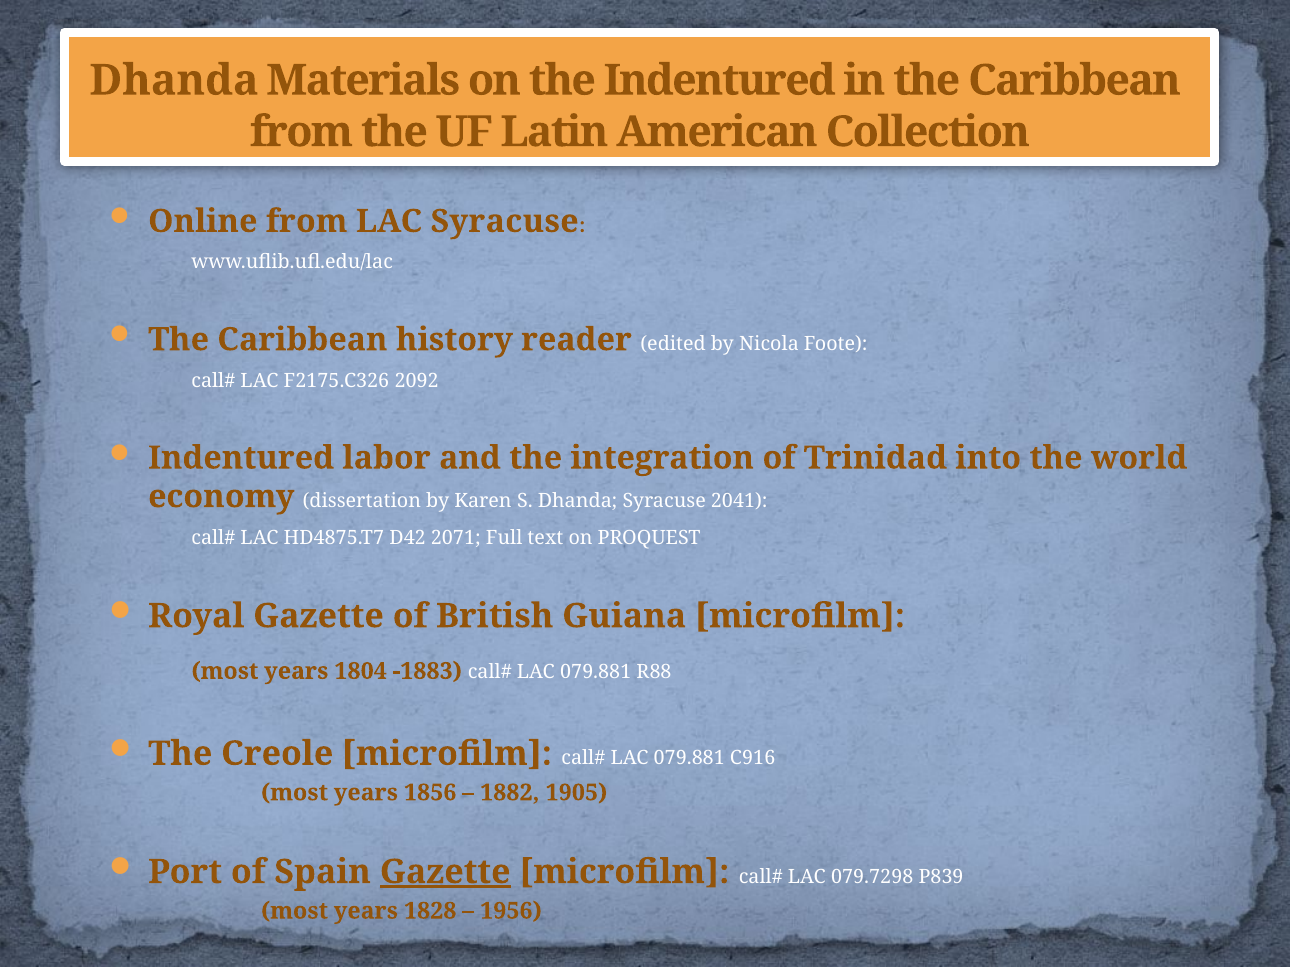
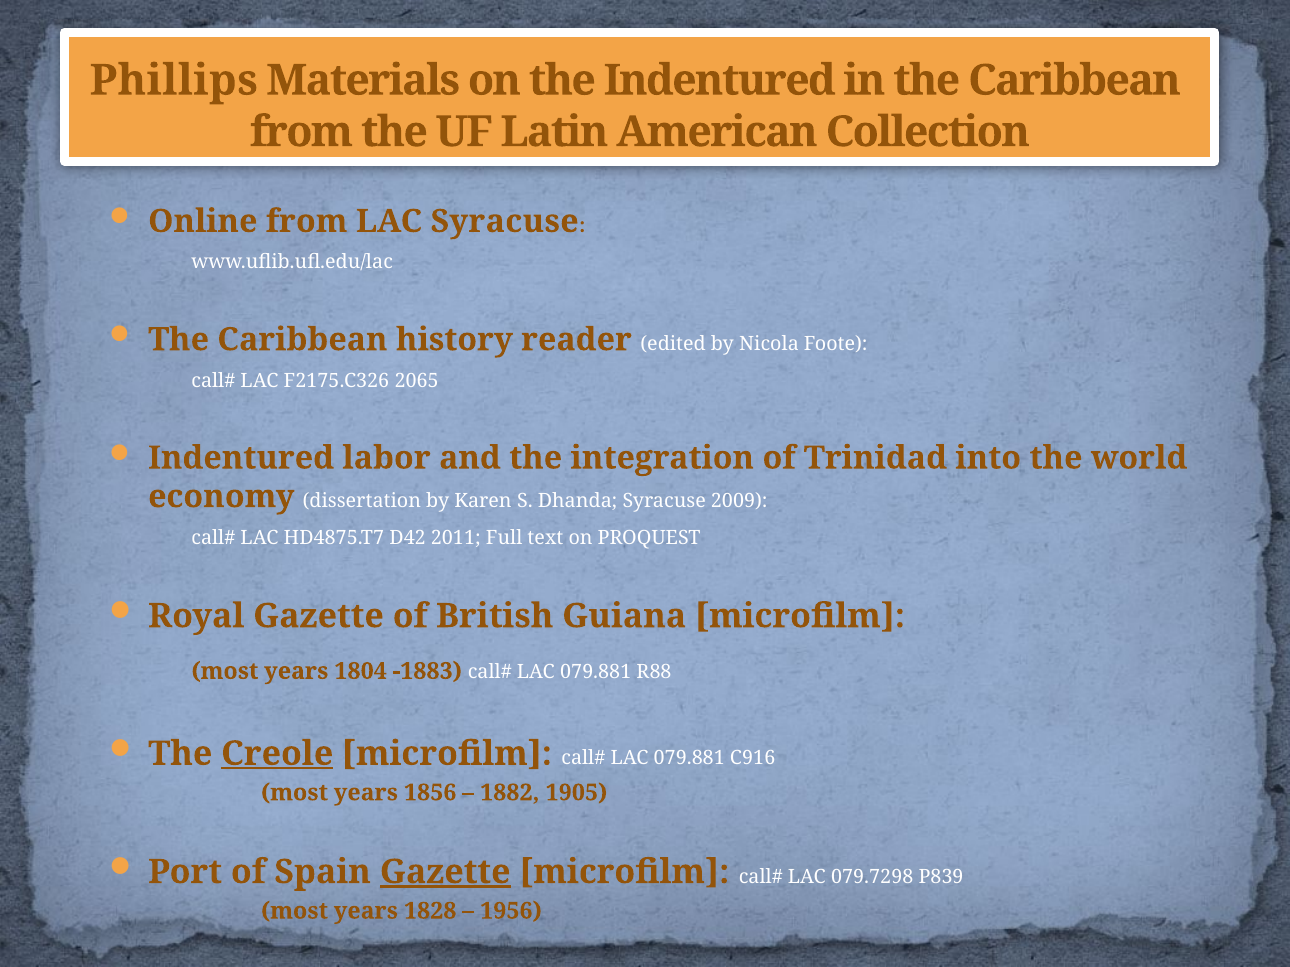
Dhanda at (174, 80): Dhanda -> Phillips
2092: 2092 -> 2065
2041: 2041 -> 2009
2071: 2071 -> 2011
Creole underline: none -> present
